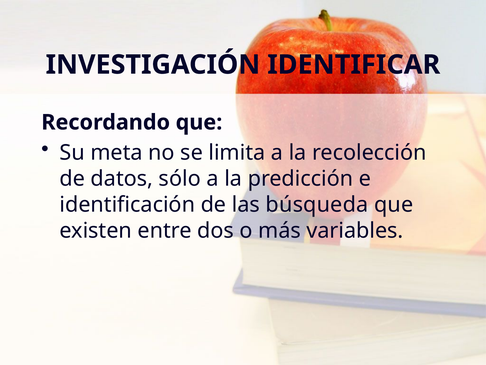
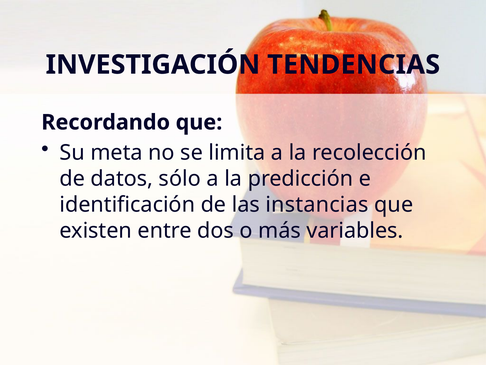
IDENTIFICAR: IDENTIFICAR -> TENDENCIAS
búsqueda: búsqueda -> instancias
